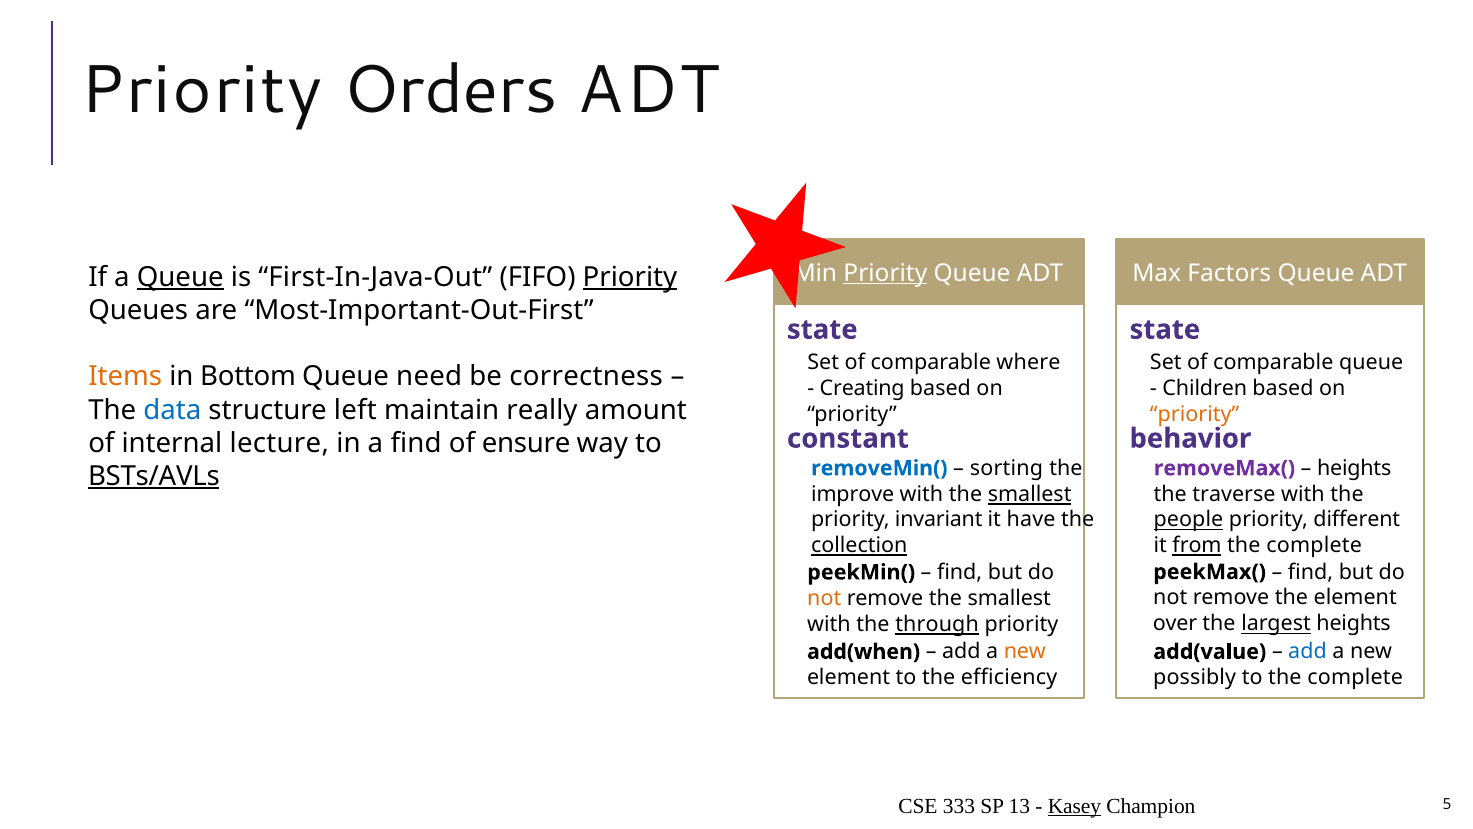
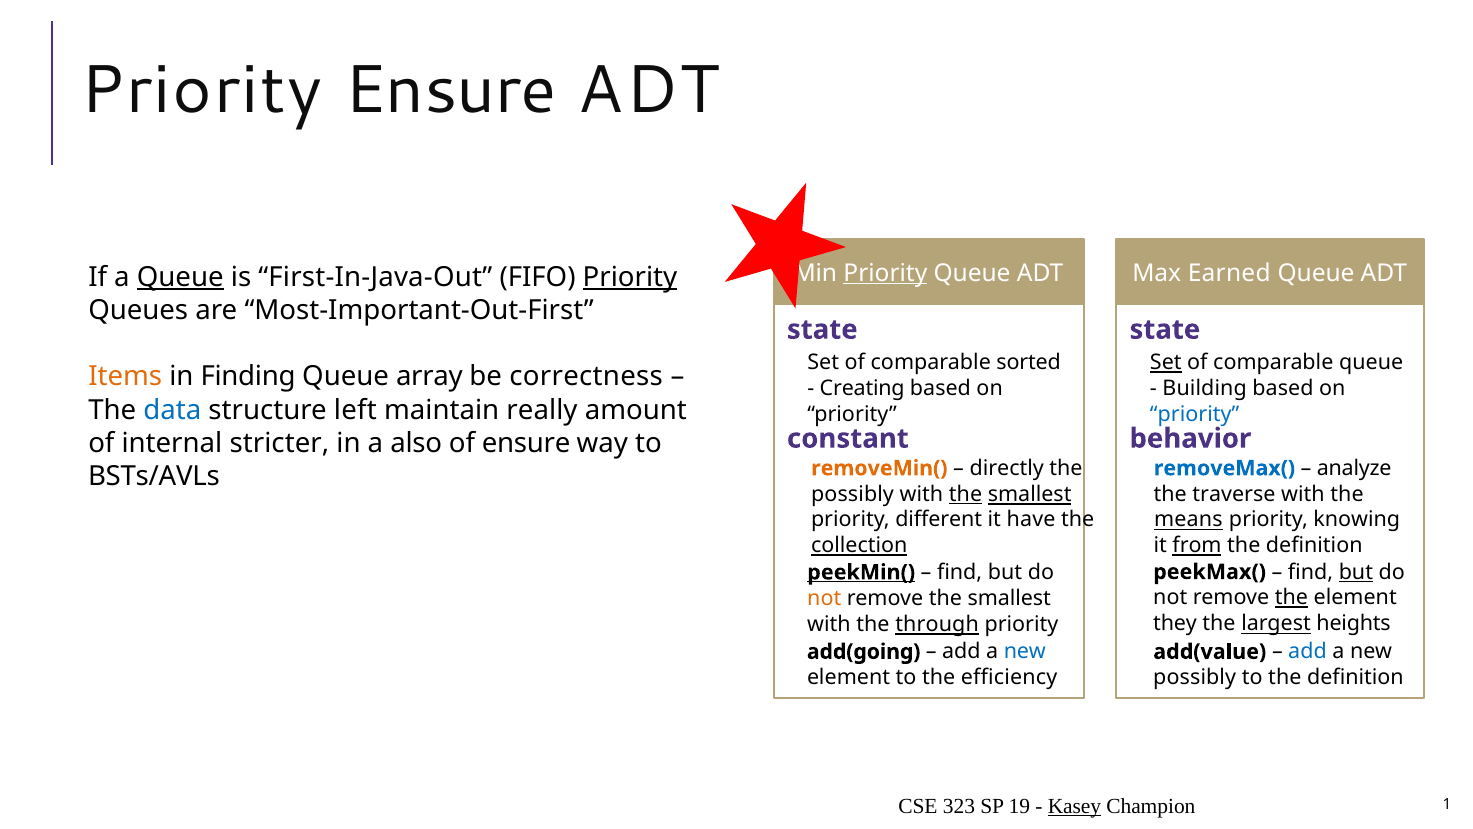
Priority Orders: Orders -> Ensure
Factors: Factors -> Earned
where: where -> sorted
Set at (1166, 363) underline: none -> present
Bottom: Bottom -> Finding
need: need -> array
Children: Children -> Building
priority at (1195, 414) colour: orange -> blue
lecture: lecture -> stricter
a find: find -> also
removeMin( colour: blue -> orange
sorting: sorting -> directly
removeMax( colour: purple -> blue
heights at (1354, 468): heights -> analyze
BSTs/AVLs underline: present -> none
improve at (853, 494): improve -> possibly
the at (966, 494) underline: none -> present
invariant: invariant -> different
people: people -> means
different: different -> knowing
complete at (1314, 545): complete -> definition
but at (1356, 572) underline: none -> present
peekMin( underline: none -> present
the at (1291, 597) underline: none -> present
over: over -> they
add(when: add(when -> add(going
new at (1025, 651) colour: orange -> blue
to the complete: complete -> definition
333: 333 -> 323
13: 13 -> 19
5: 5 -> 1
